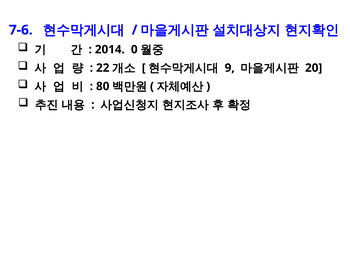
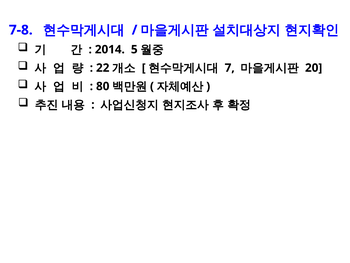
7-6: 7-6 -> 7-8
0: 0 -> 5
9: 9 -> 7
